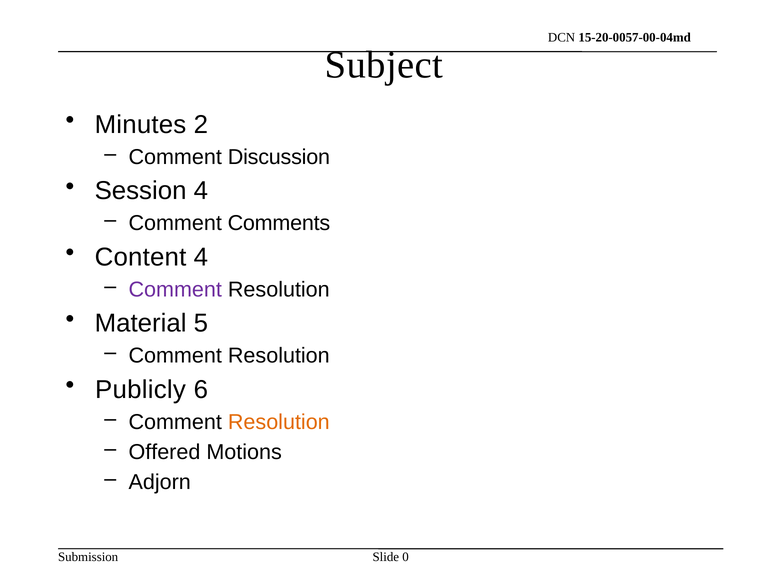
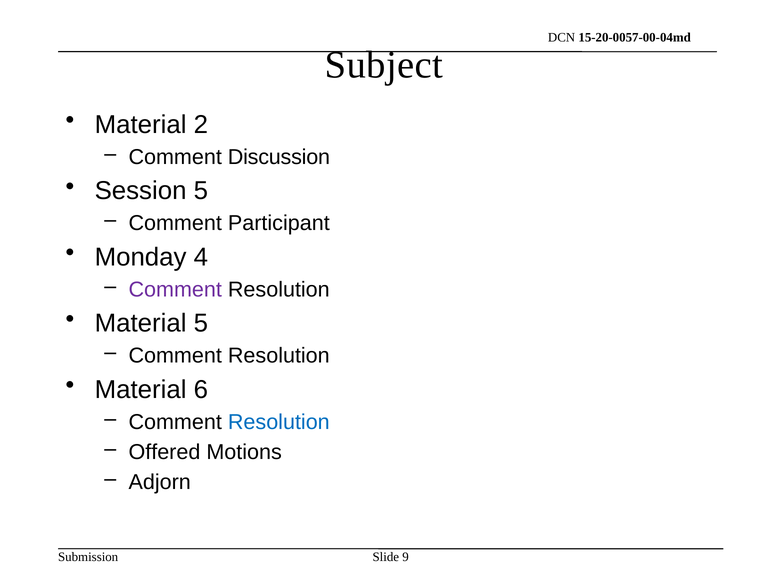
Minutes at (140, 125): Minutes -> Material
Session 4: 4 -> 5
Comments: Comments -> Participant
Content: Content -> Monday
Publicly at (140, 390): Publicly -> Material
Resolution at (279, 422) colour: orange -> blue
0: 0 -> 9
